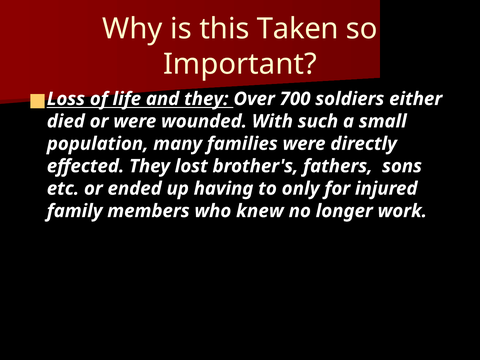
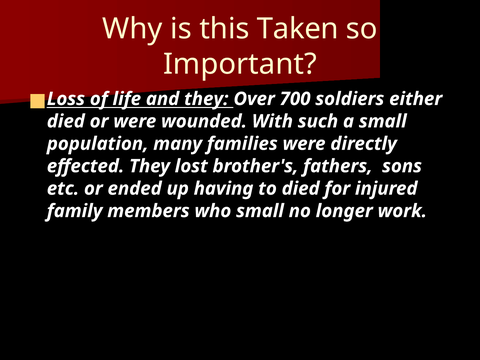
to only: only -> died
who knew: knew -> small
